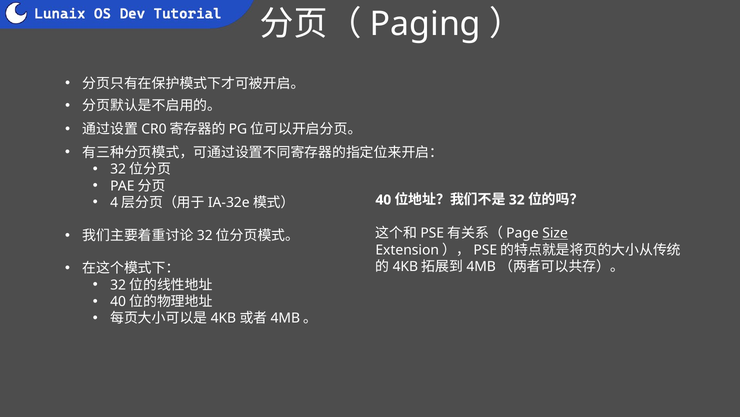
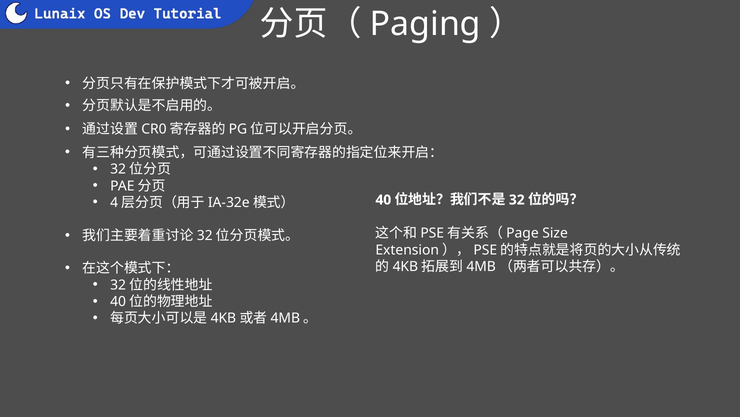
Size underline: present -> none
